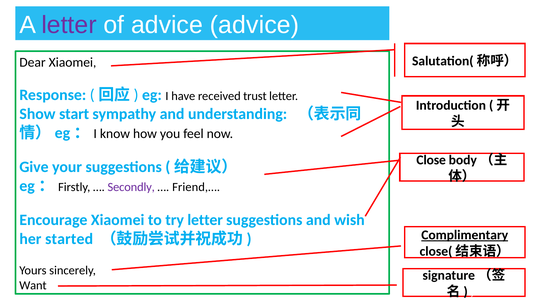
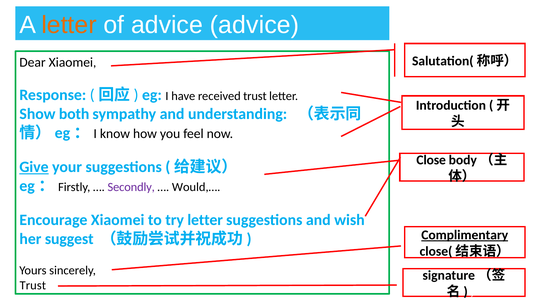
letter at (69, 25) colour: purple -> orange
start: start -> both
Give underline: none -> present
Friend,…: Friend,… -> Would,…
started: started -> suggest
Want at (33, 285): Want -> Trust
